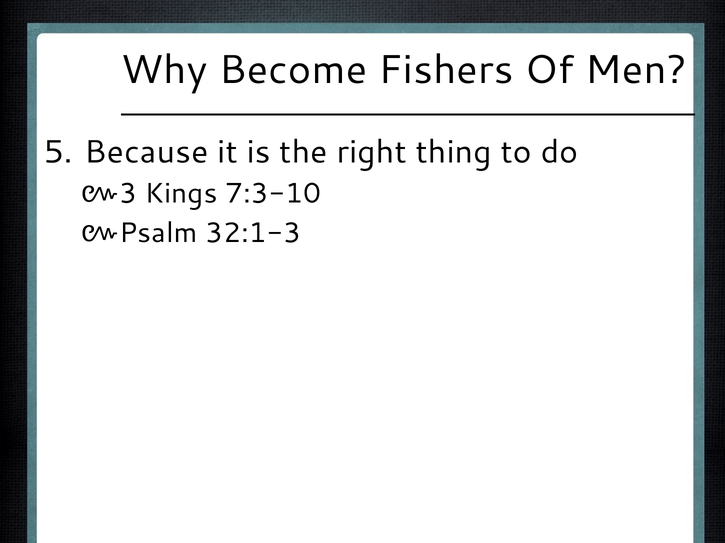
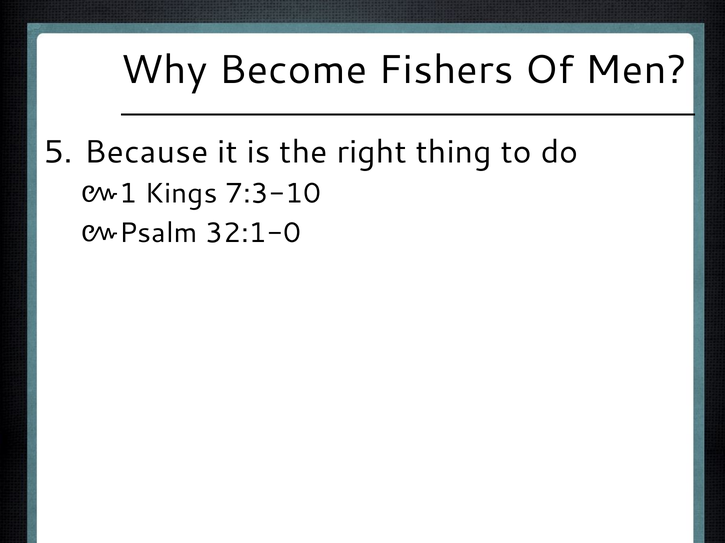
3: 3 -> 1
32:1-3: 32:1-3 -> 32:1-0
